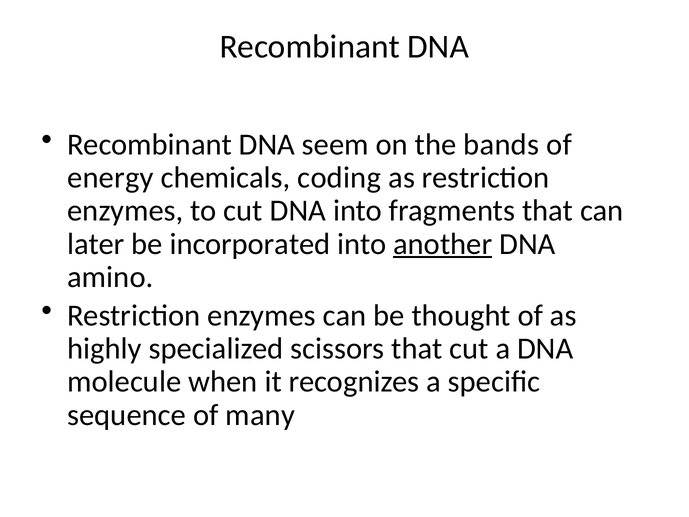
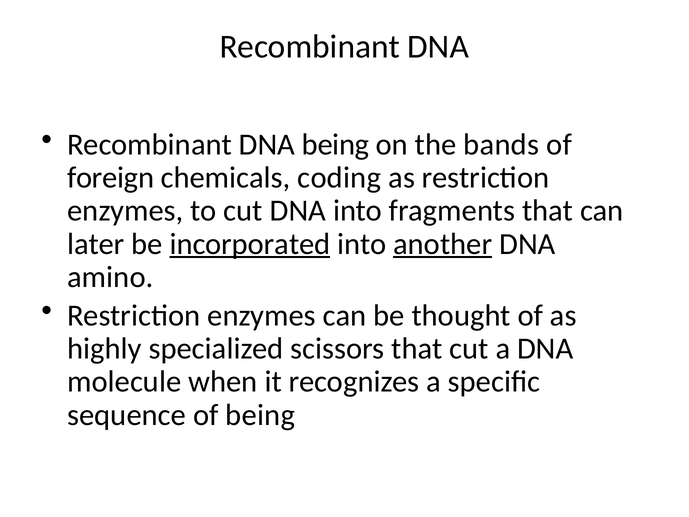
DNA seem: seem -> being
energy: energy -> foreign
incorporated underline: none -> present
of many: many -> being
